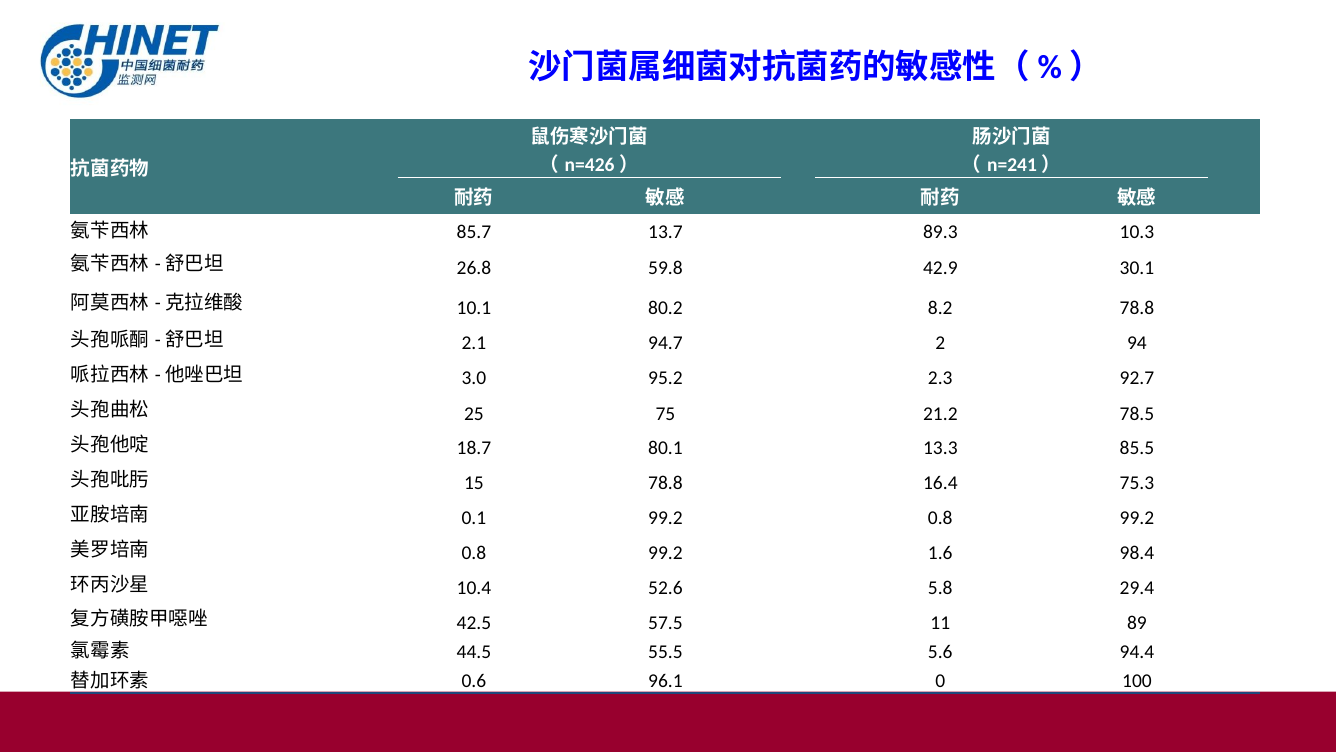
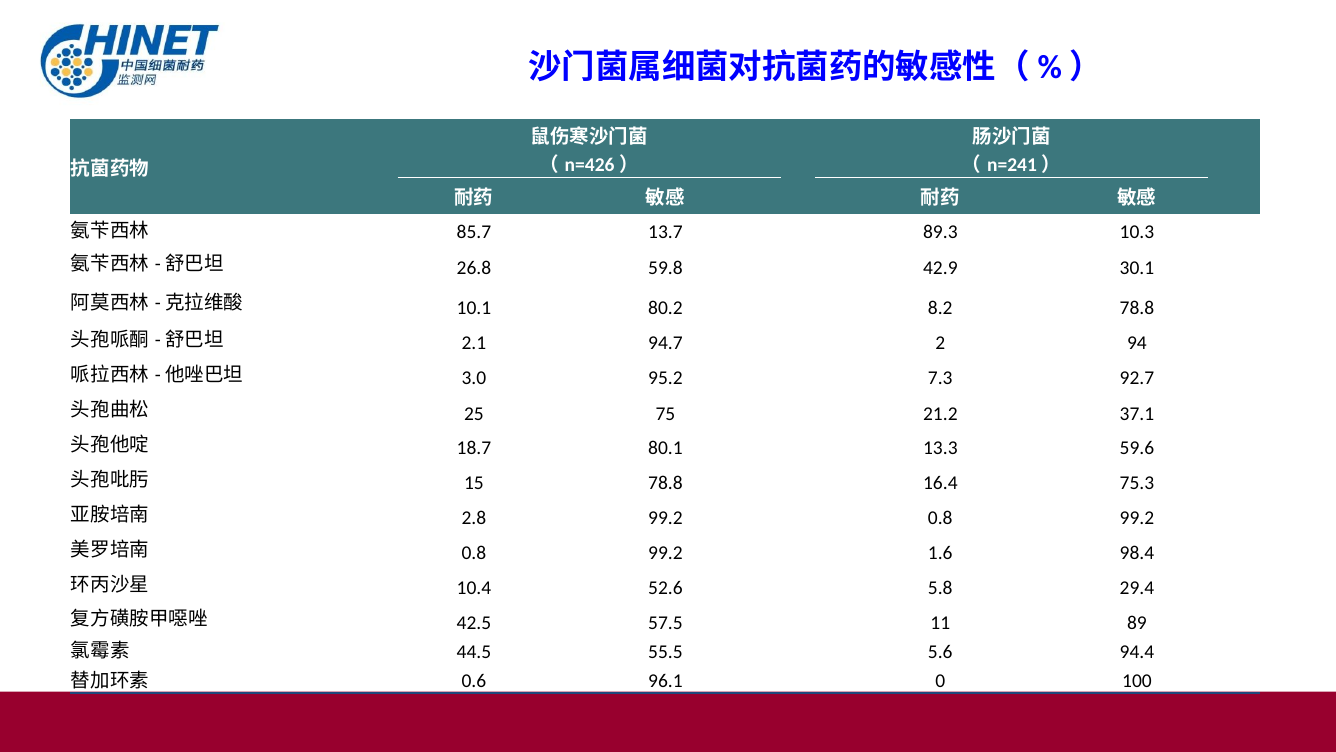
2.3: 2.3 -> 7.3
78.5: 78.5 -> 37.1
85.5: 85.5 -> 59.6
0.1: 0.1 -> 2.8
